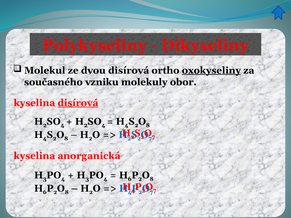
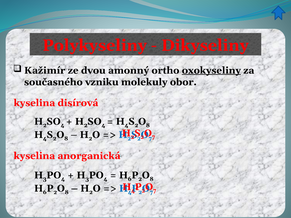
Molekul: Molekul -> Kažimír
dvou disírová: disírová -> amonný
disírová at (78, 103) underline: present -> none
